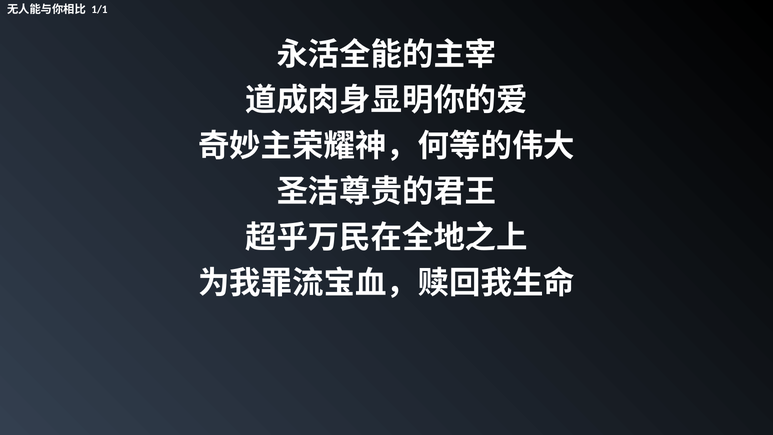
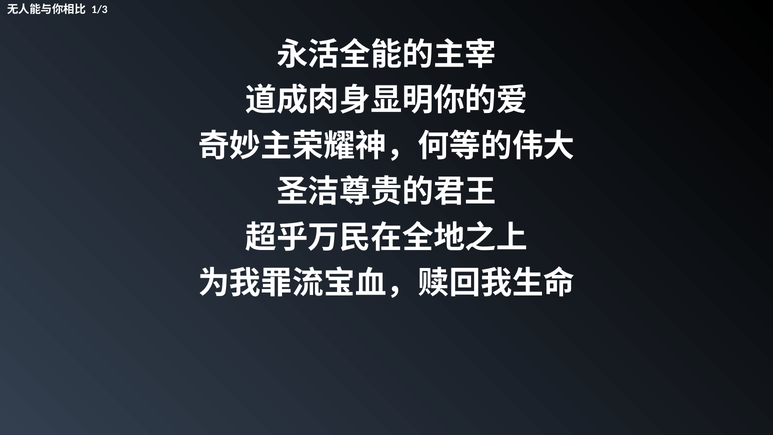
1/1: 1/1 -> 1/3
